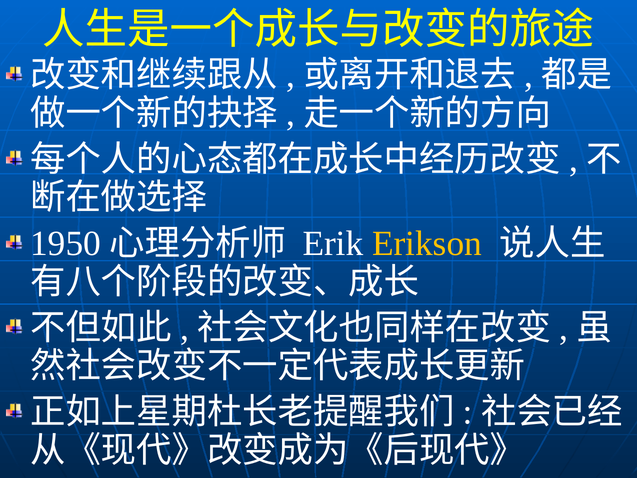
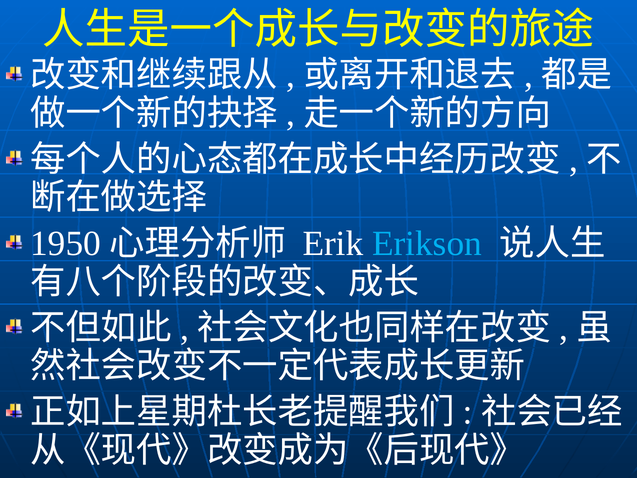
Erikson colour: yellow -> light blue
